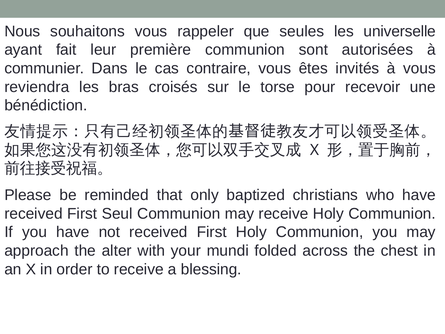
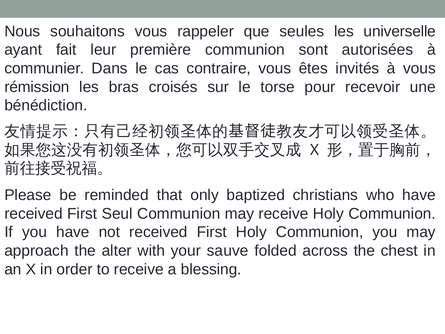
reviendra: reviendra -> rémission
mundi: mundi -> sauve
